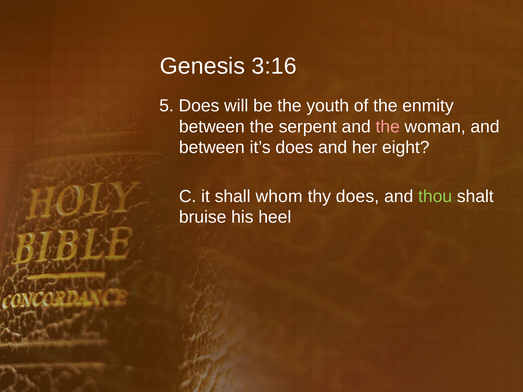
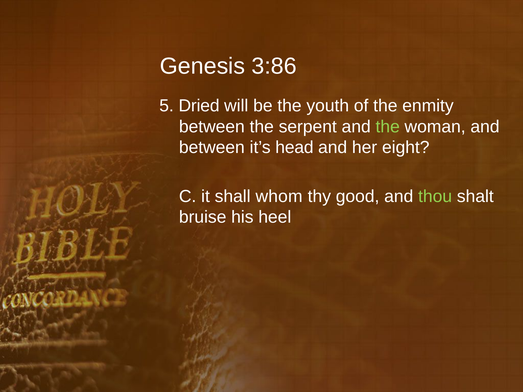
3:16: 3:16 -> 3:86
5 Does: Does -> Dried
the at (388, 127) colour: pink -> light green
it’s does: does -> head
thy does: does -> good
